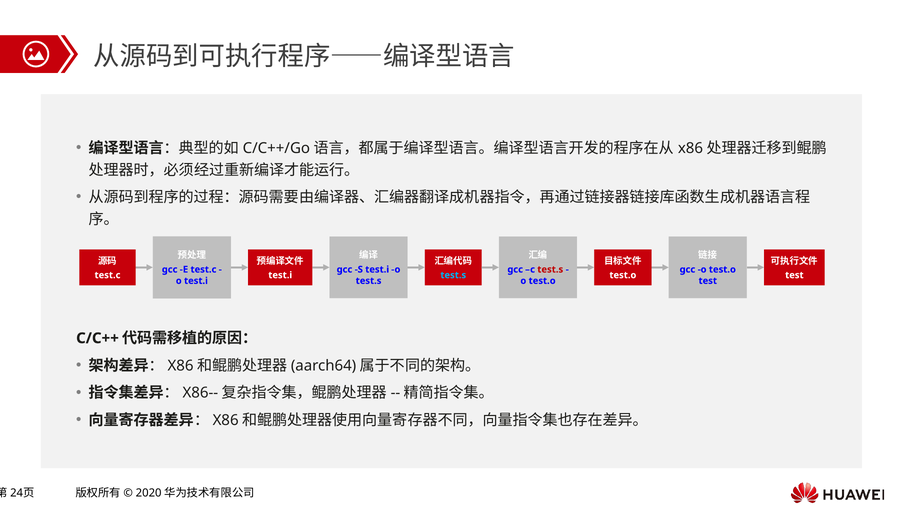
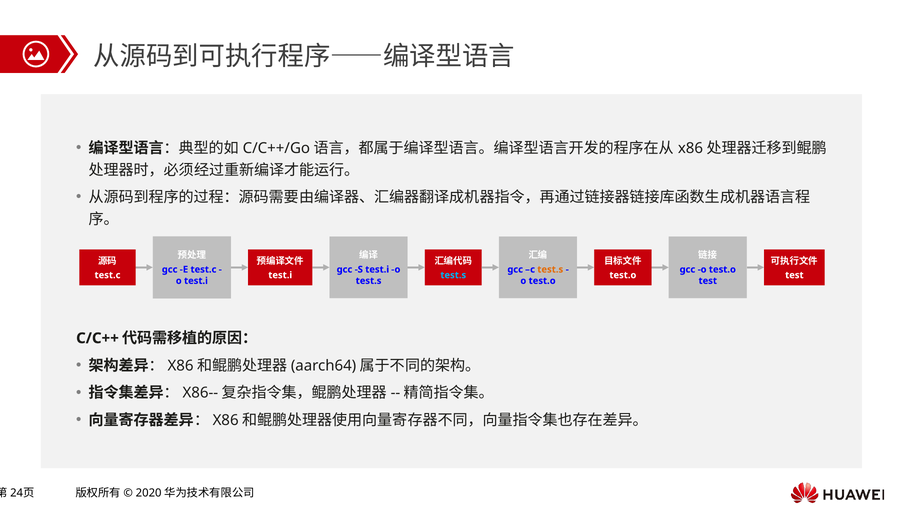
test.s at (550, 269) colour: red -> orange
